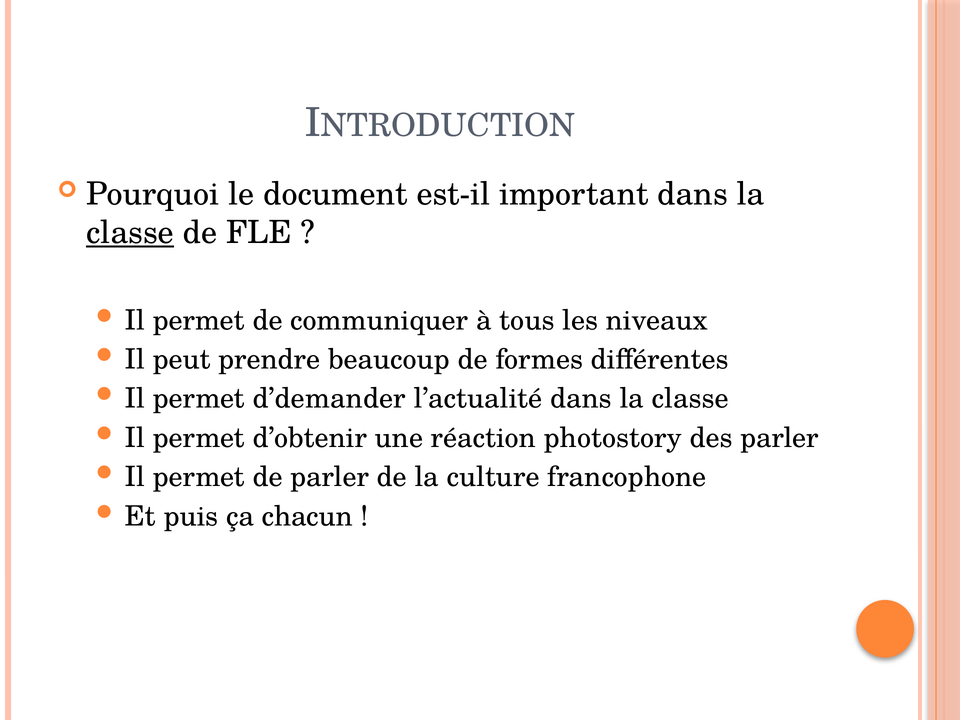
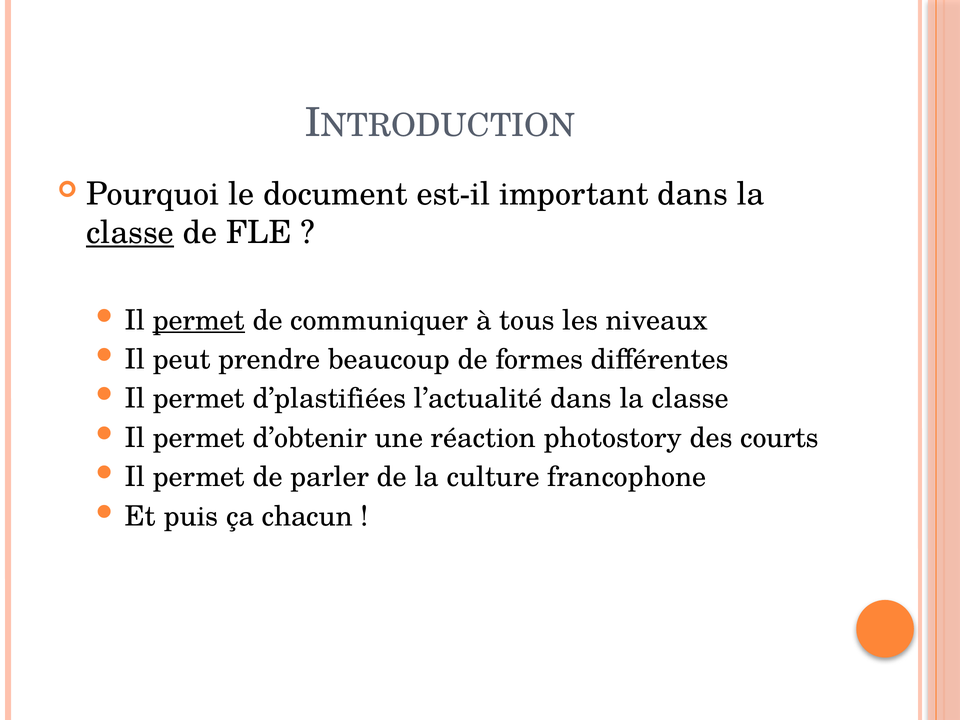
permet at (199, 320) underline: none -> present
d’demander: d’demander -> d’plastifiées
des parler: parler -> courts
